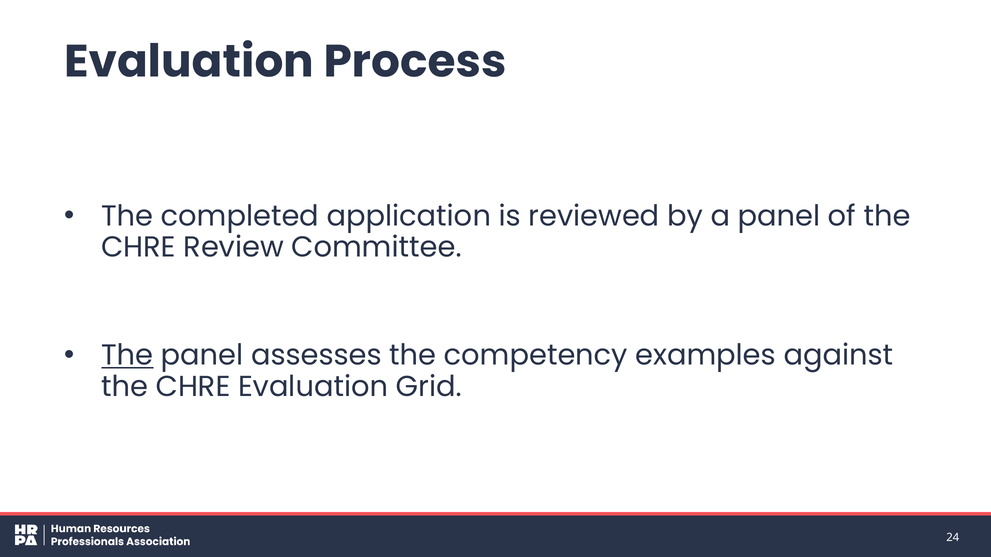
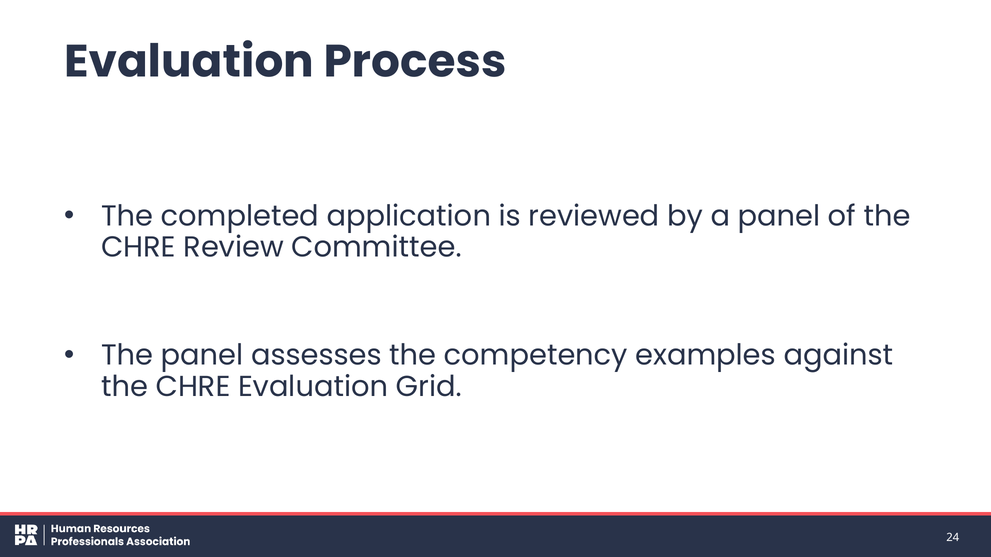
The at (127, 356) underline: present -> none
